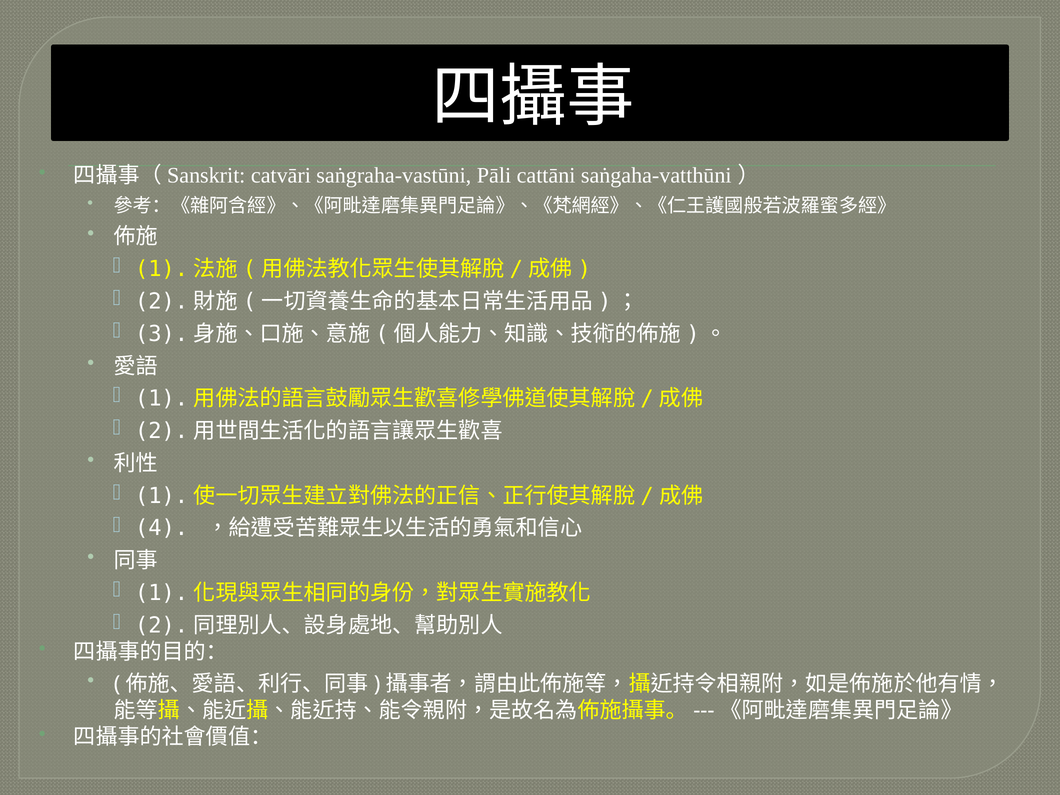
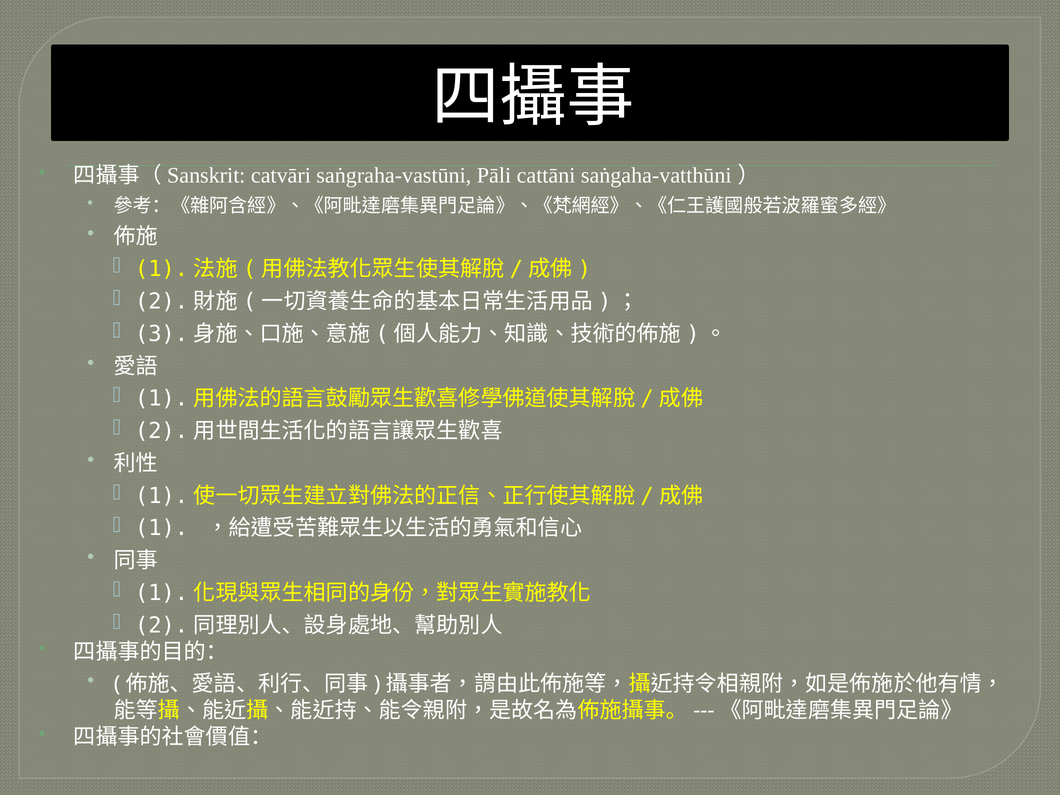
4: 4 -> 1
